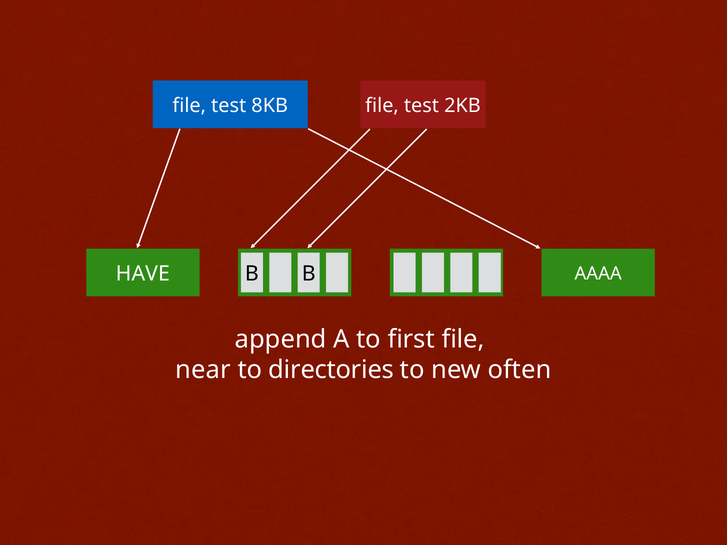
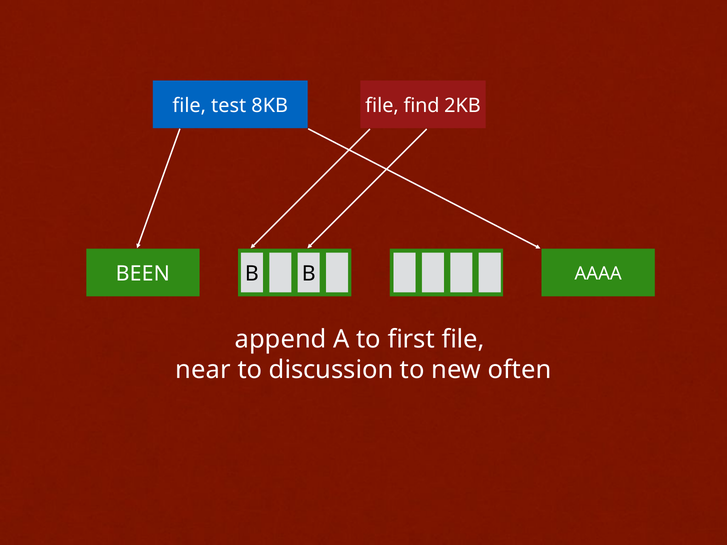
8KB file test: test -> find
HAVE: HAVE -> BEEN
directories: directories -> discussion
